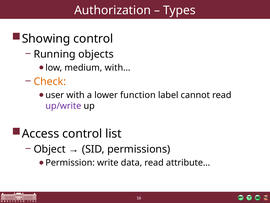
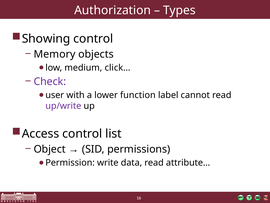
Running: Running -> Memory
with…: with… -> click…
Check colour: orange -> purple
